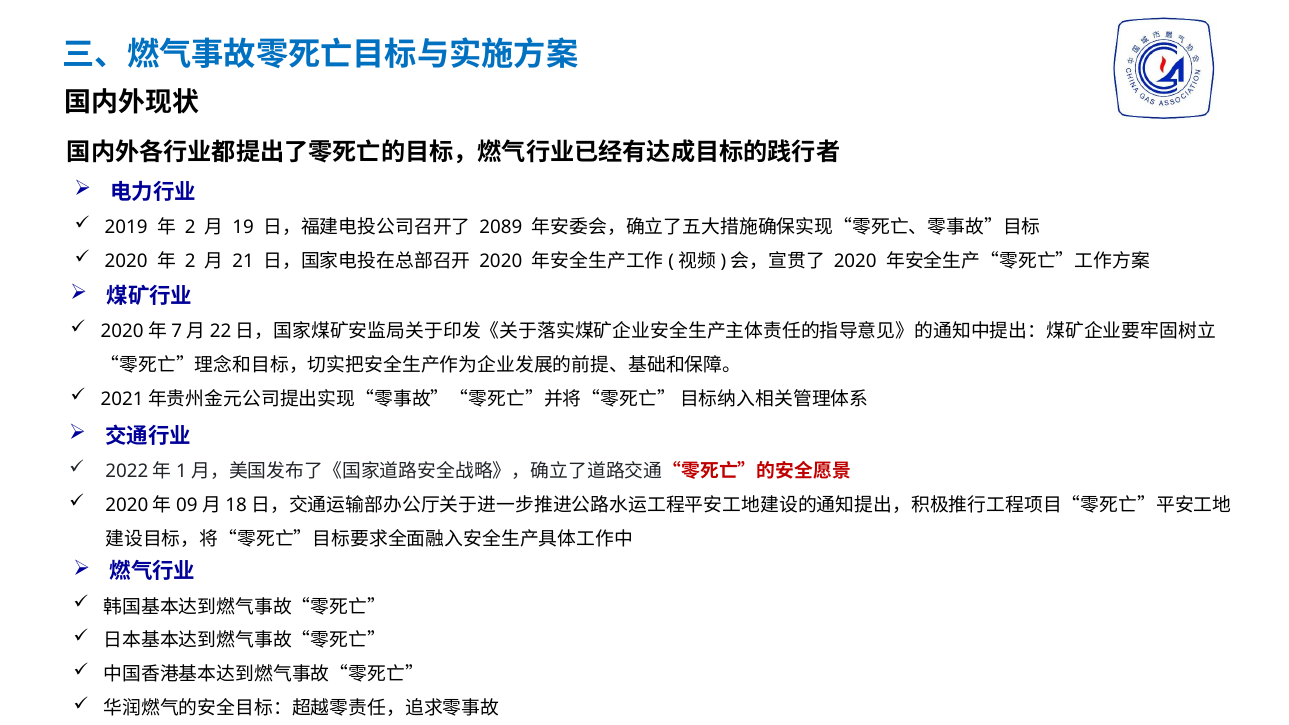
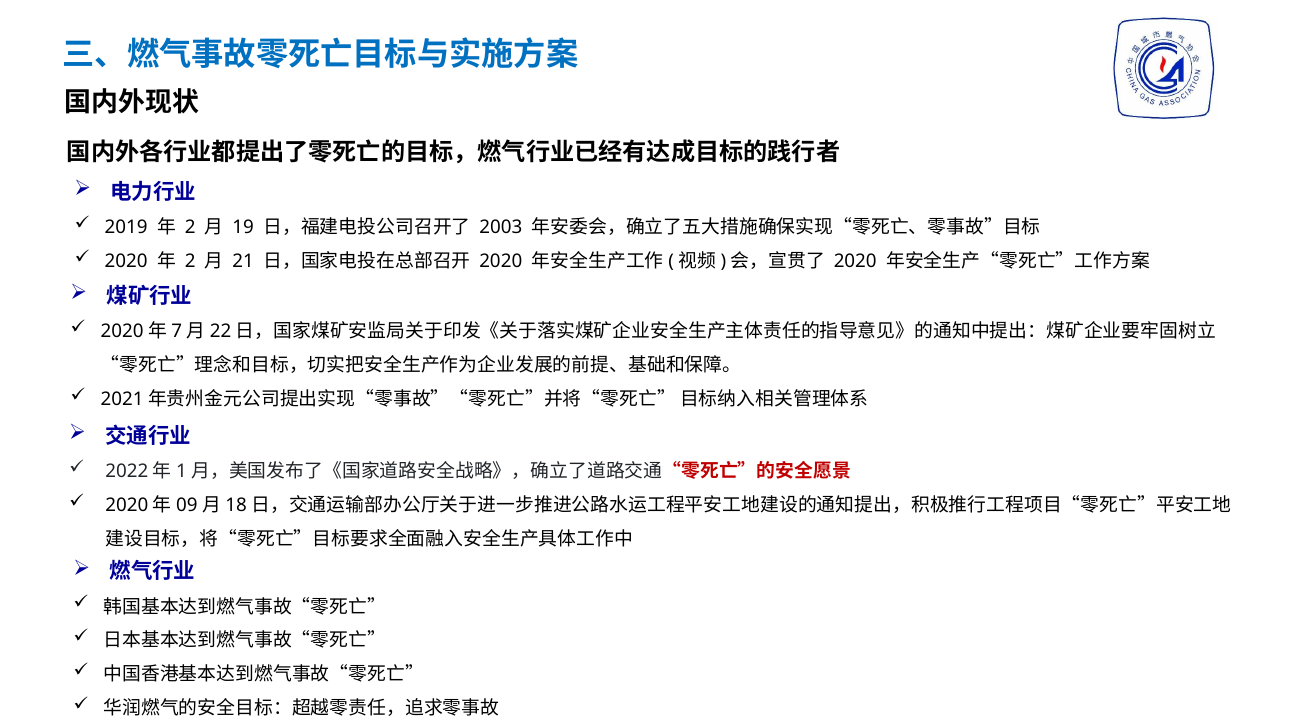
2089: 2089 -> 2003
